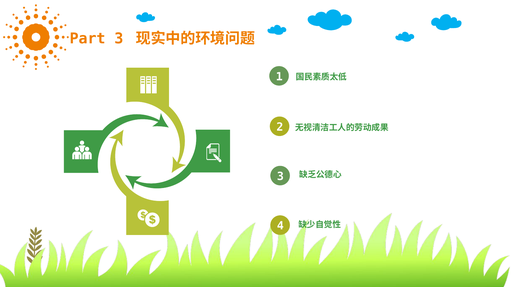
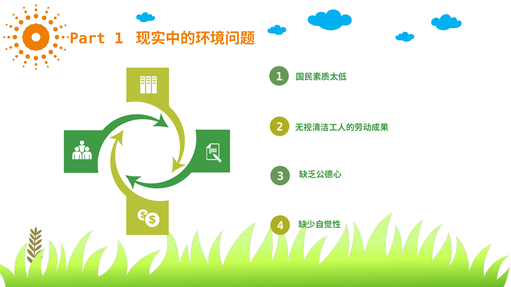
Part 3: 3 -> 1
